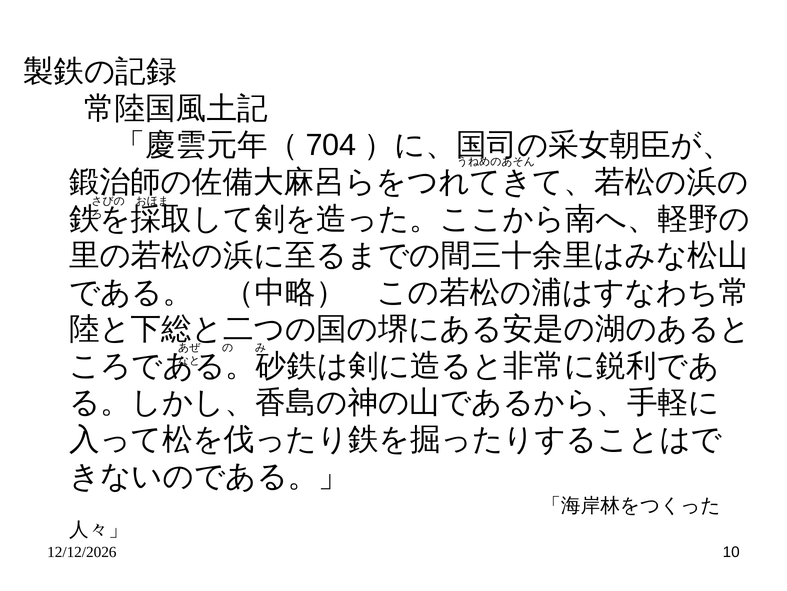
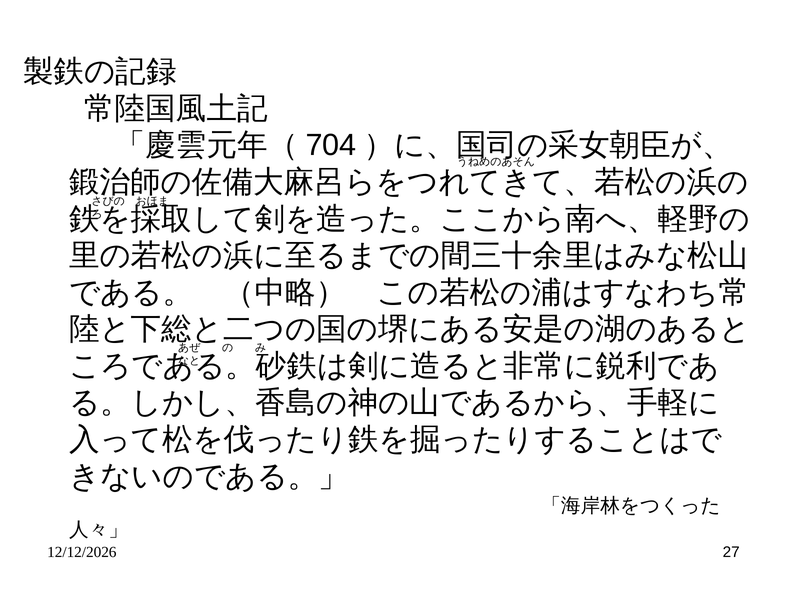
10: 10 -> 27
